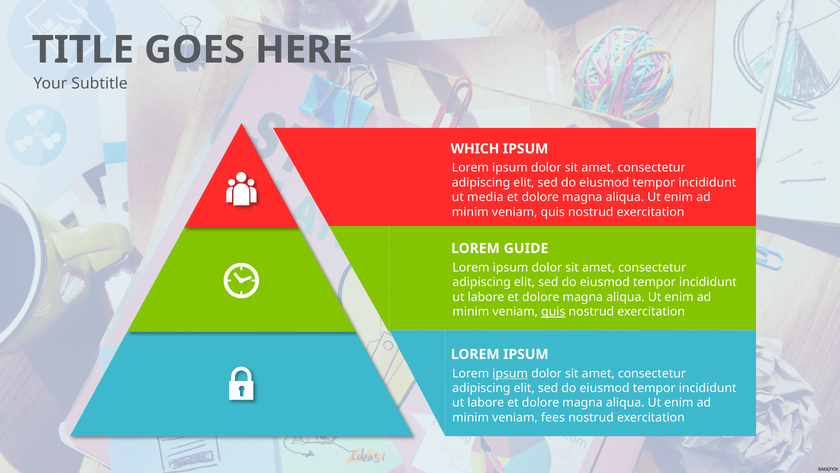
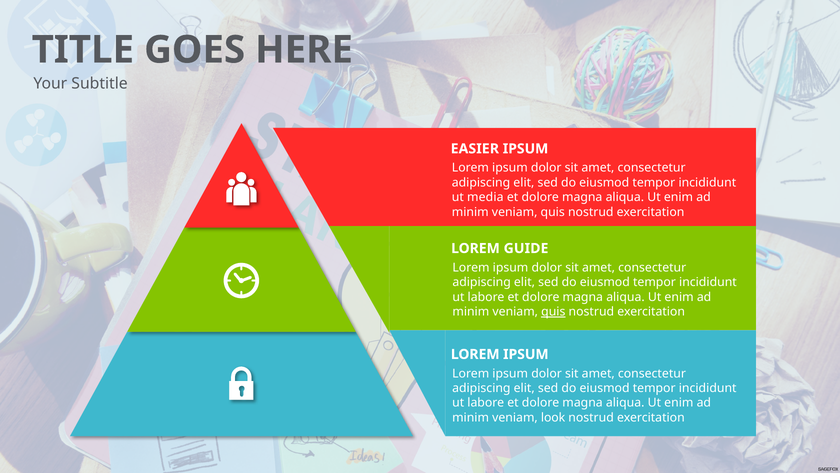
WHICH: WHICH -> EASIER
ipsum at (510, 373) underline: present -> none
fees: fees -> look
